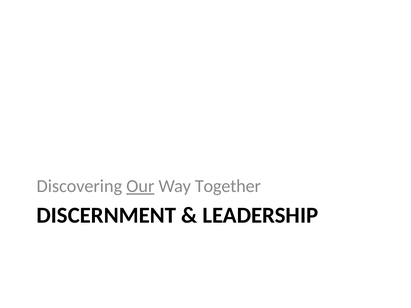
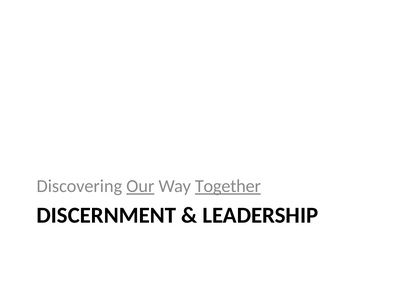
Together underline: none -> present
